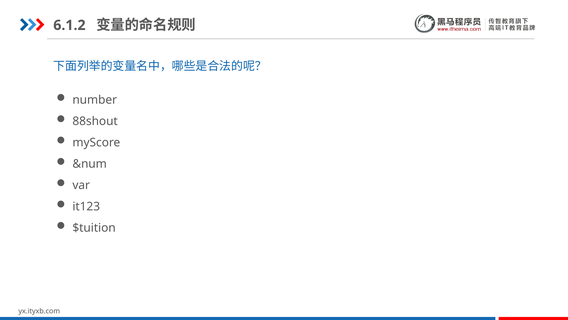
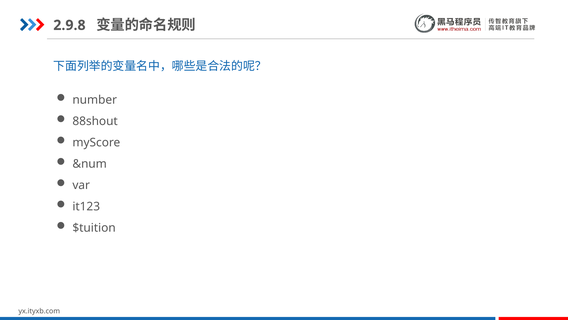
6.1.2: 6.1.2 -> 2.9.8
